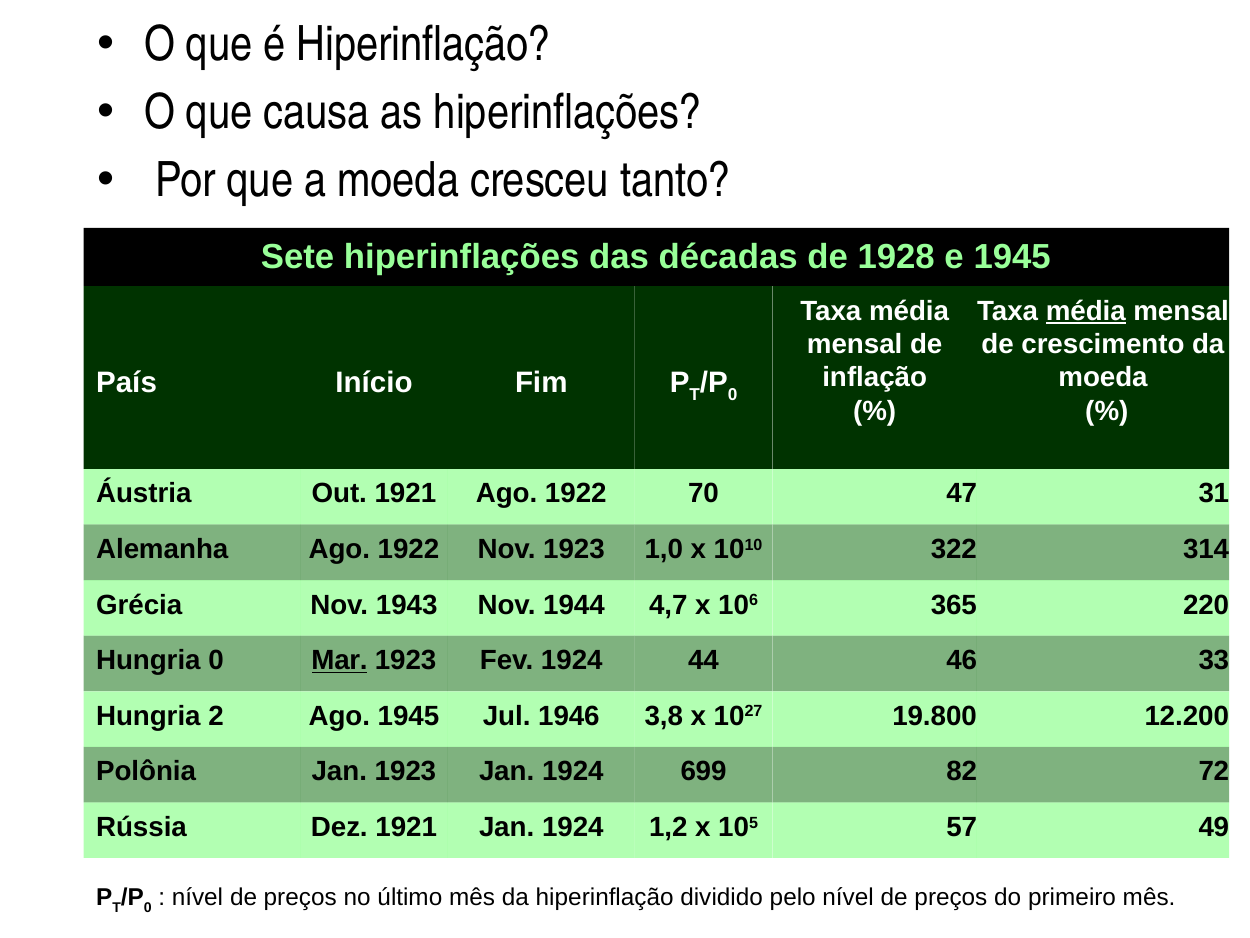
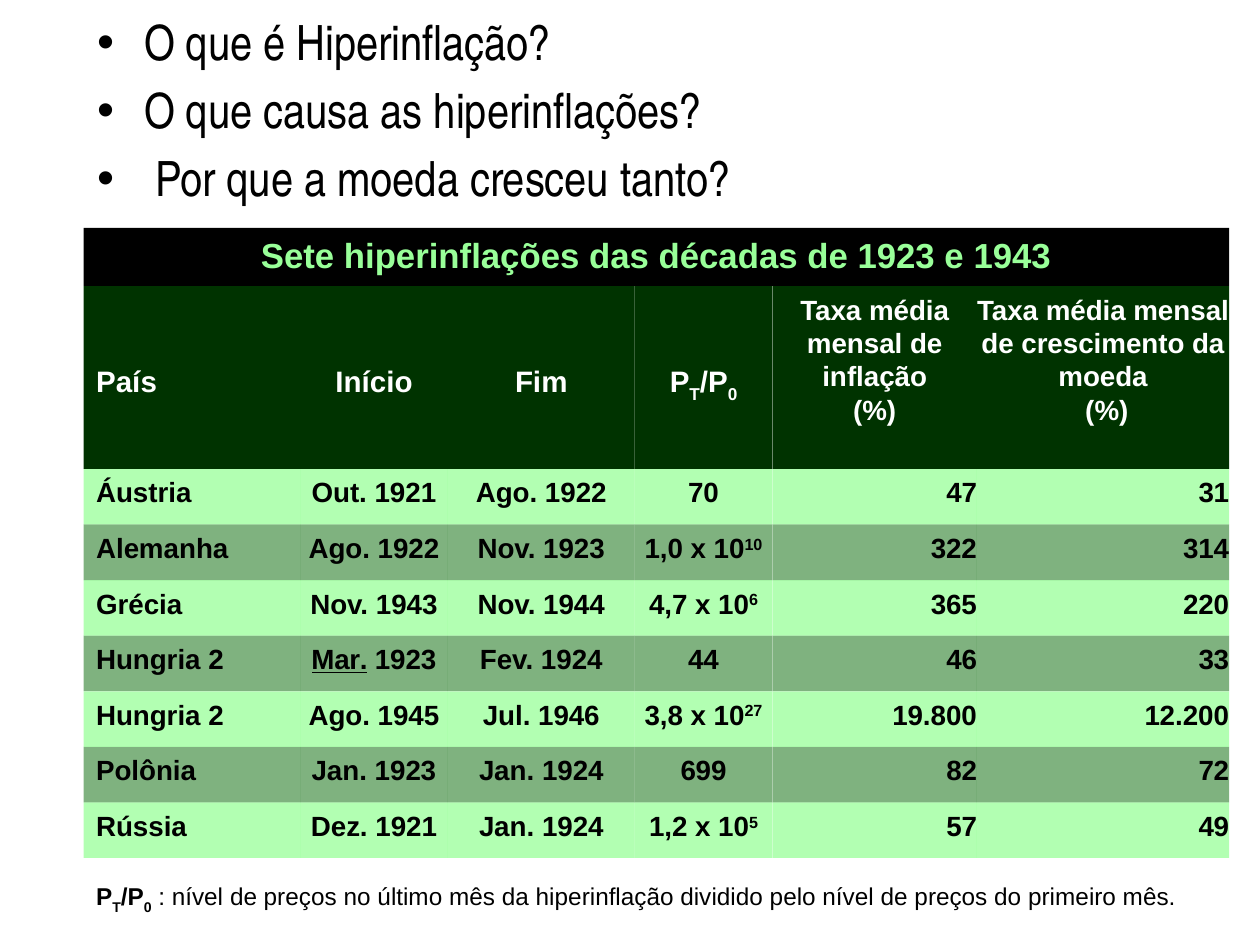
de 1928: 1928 -> 1923
e 1945: 1945 -> 1943
média at (1086, 311) underline: present -> none
0 at (216, 660): 0 -> 2
